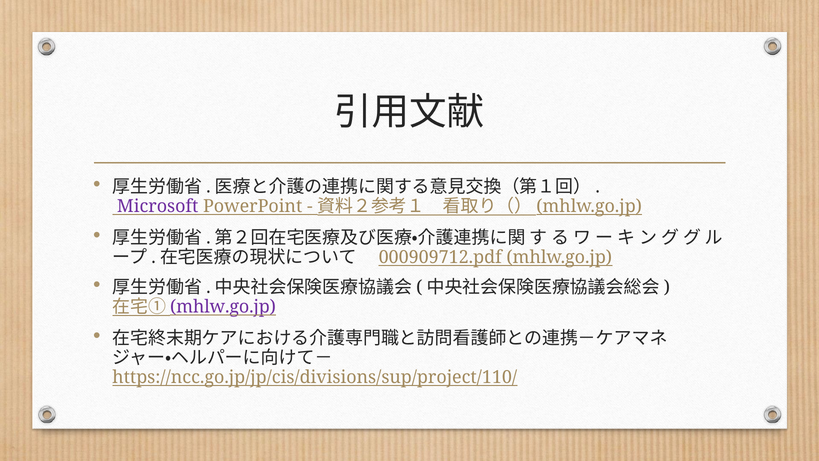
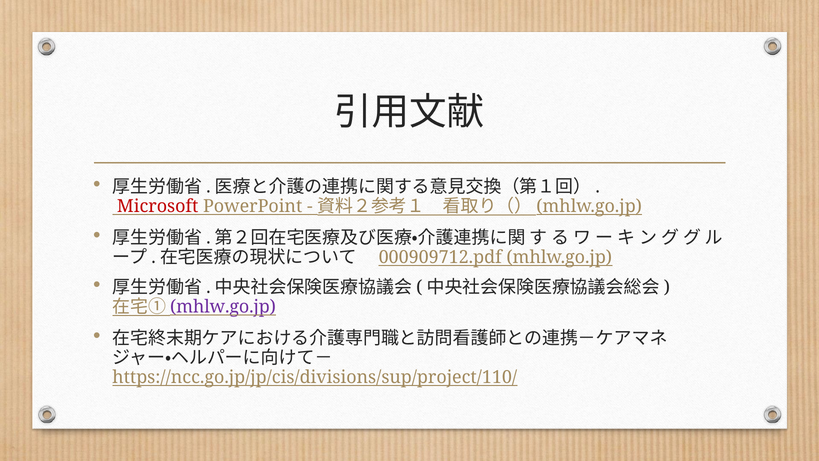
Microsoft colour: purple -> red
